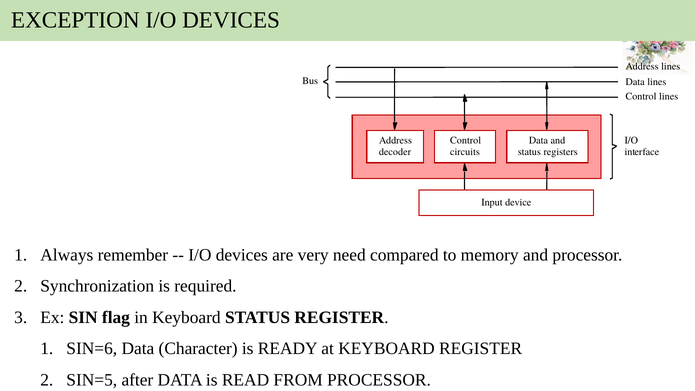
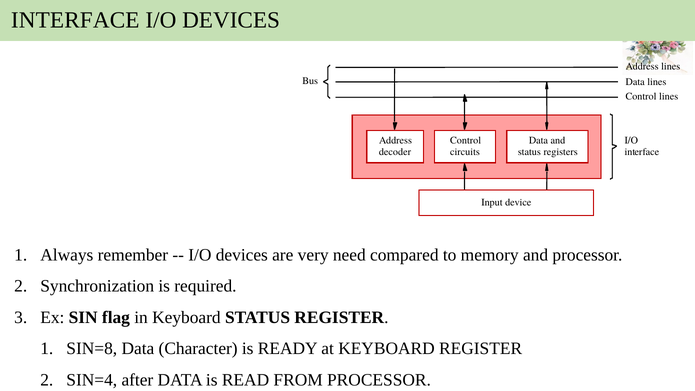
EXCEPTION at (75, 20): EXCEPTION -> INTERFACE
SIN=6: SIN=6 -> SIN=8
SIN=5: SIN=5 -> SIN=4
